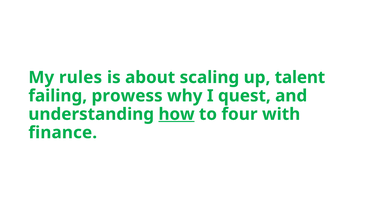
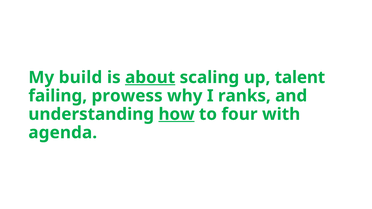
rules: rules -> build
about underline: none -> present
quest: quest -> ranks
finance: finance -> agenda
